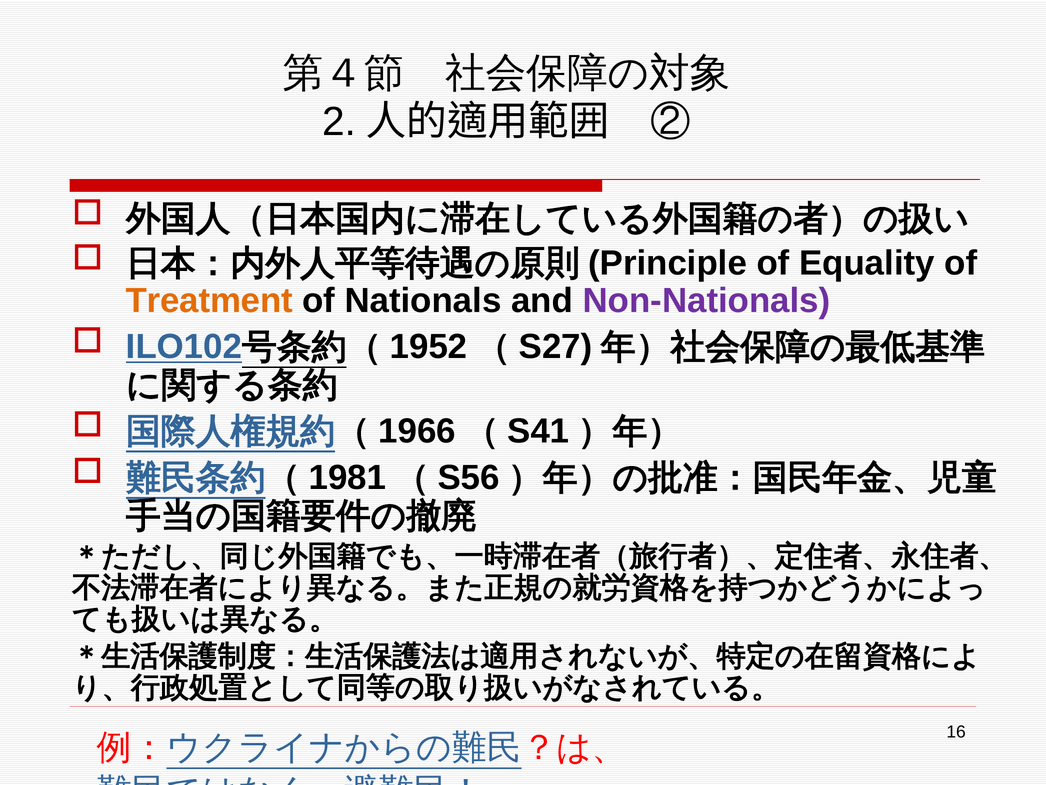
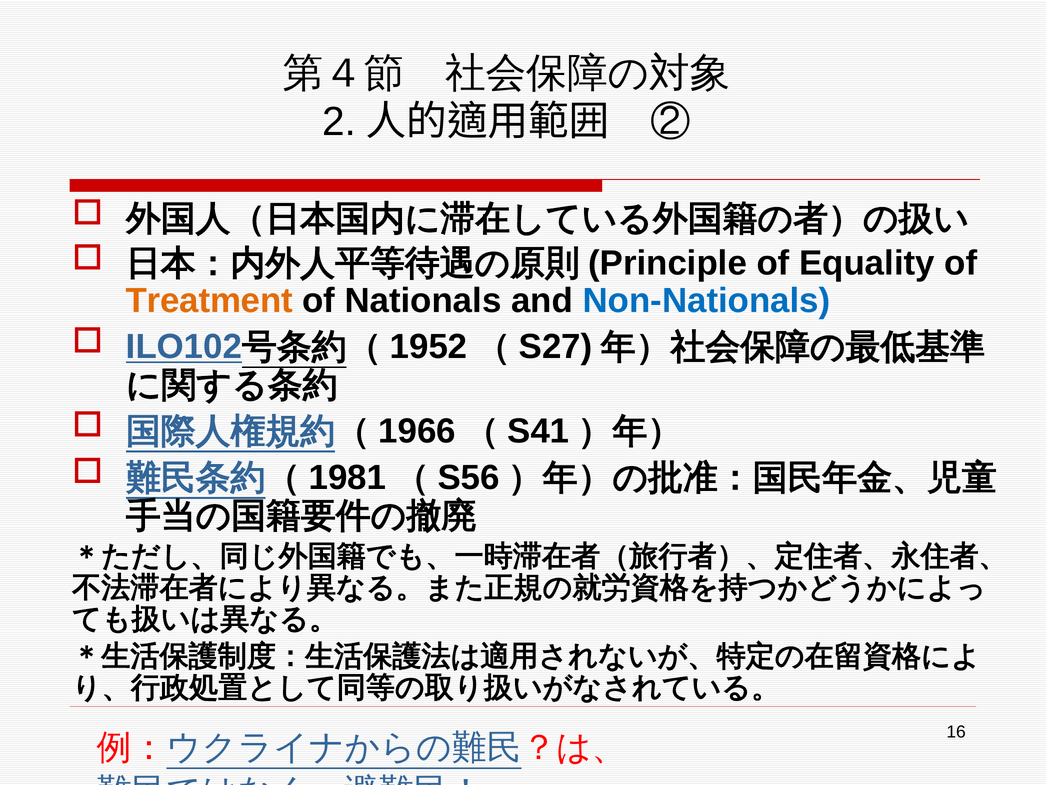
Non-Nationals colour: purple -> blue
